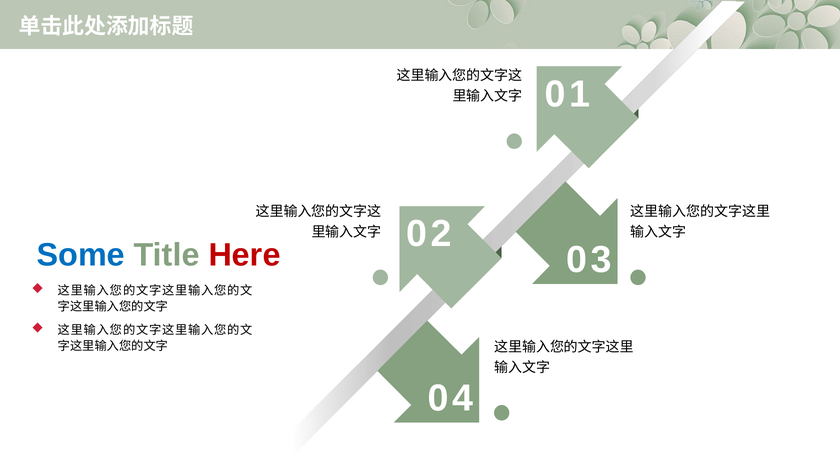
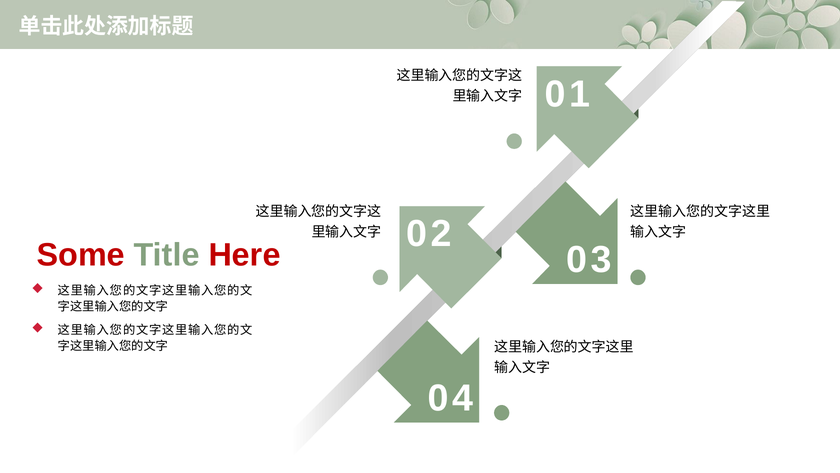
Some colour: blue -> red
